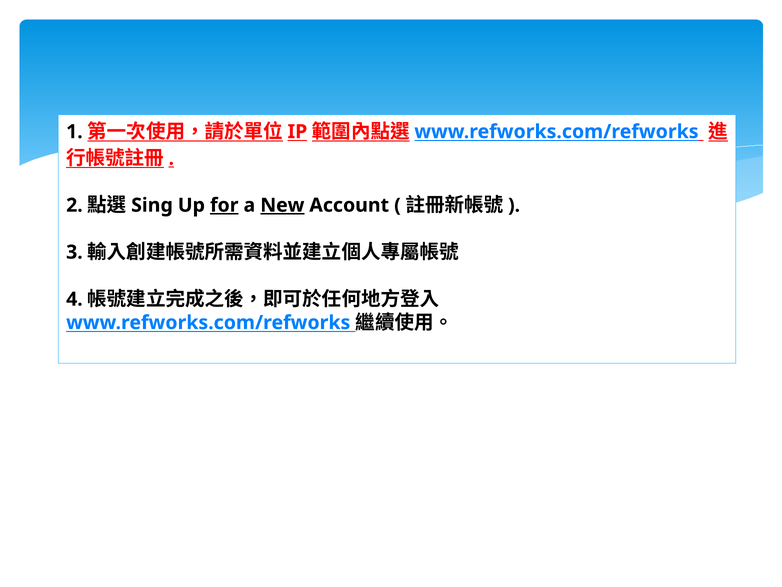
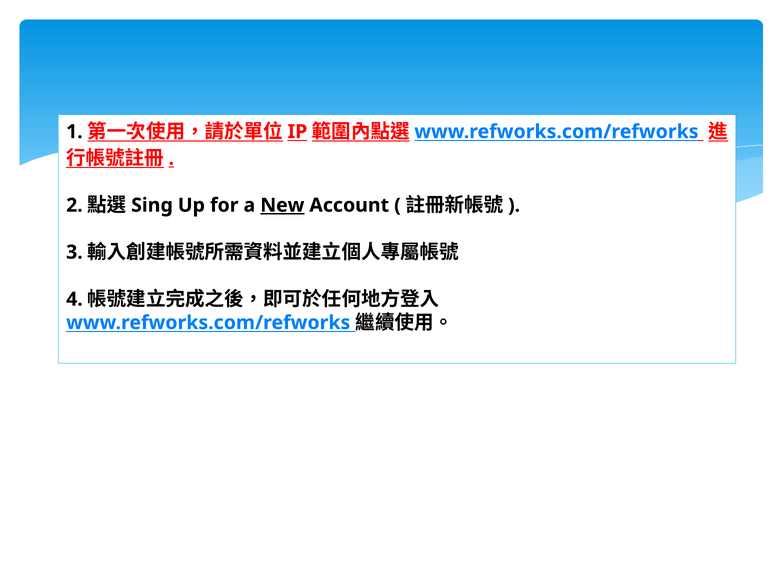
for underline: present -> none
